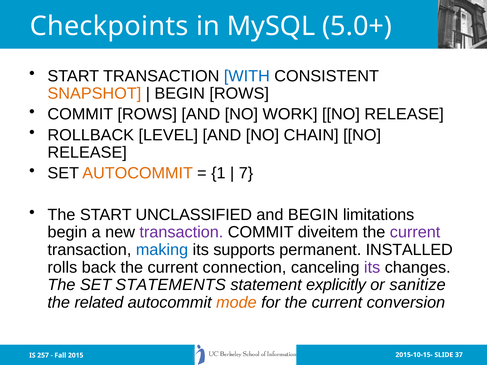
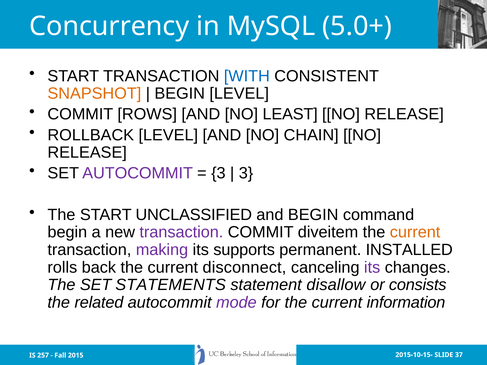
Checkpoints: Checkpoints -> Concurrency
BEGIN ROWS: ROWS -> LEVEL
WORK: WORK -> LEAST
AUTOCOMMIT at (138, 173) colour: orange -> purple
1 at (218, 173): 1 -> 3
7 at (246, 173): 7 -> 3
limitations: limitations -> command
current at (415, 232) colour: purple -> orange
making colour: blue -> purple
connection: connection -> disconnect
explicitly: explicitly -> disallow
sanitize: sanitize -> consists
mode colour: orange -> purple
conversion: conversion -> information
